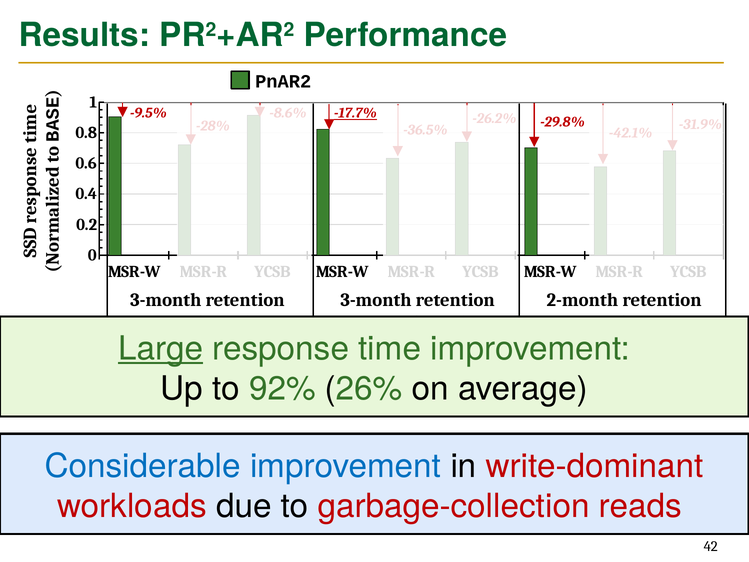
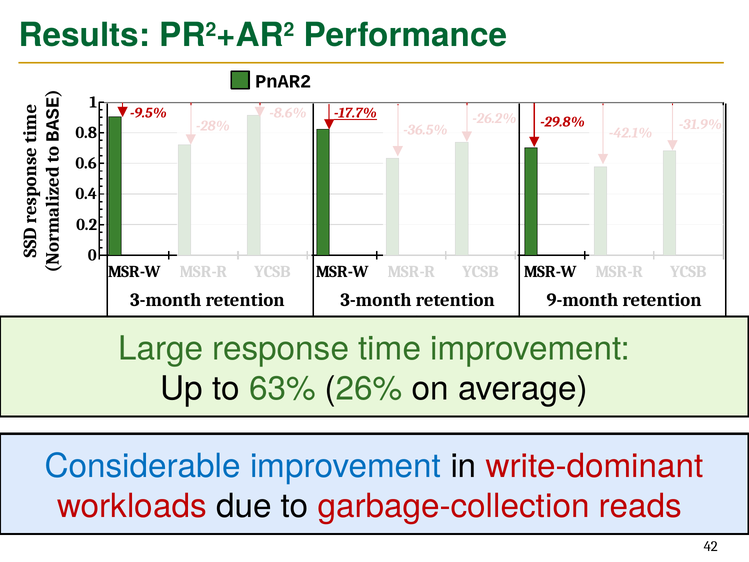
2-month: 2-month -> 9-month
Large underline: present -> none
92%: 92% -> 63%
